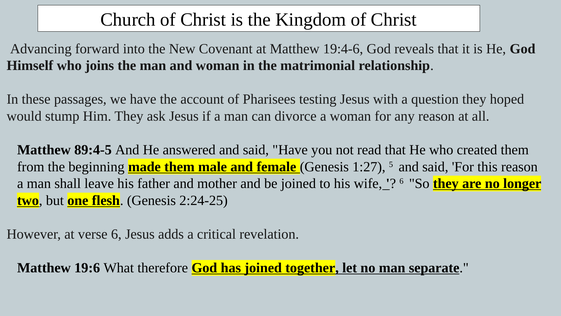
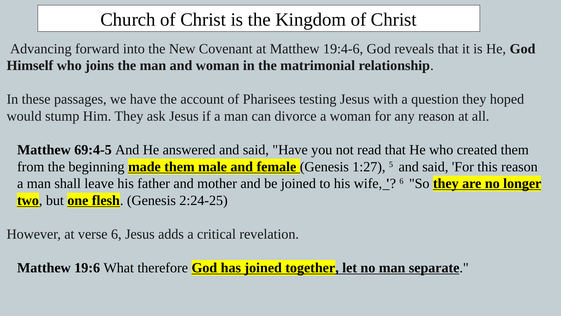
89:4-5: 89:4-5 -> 69:4-5
